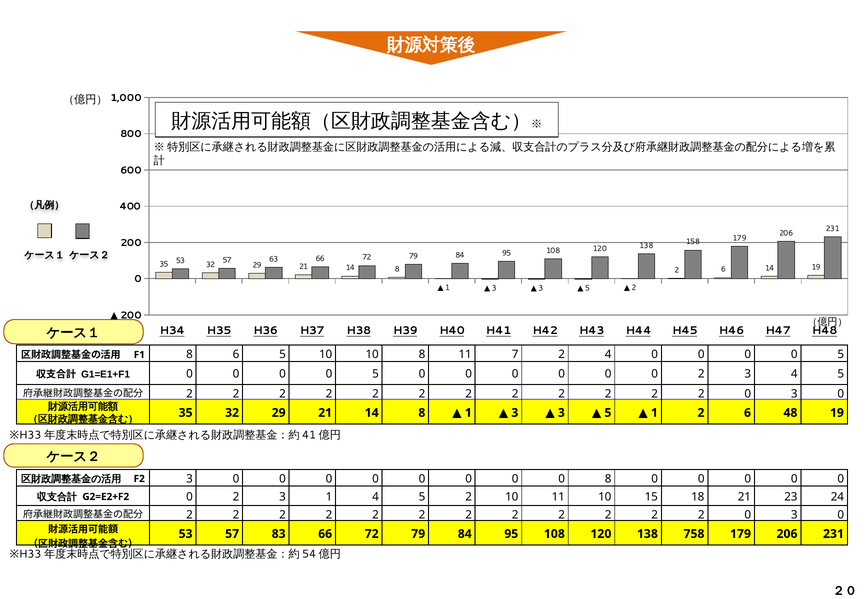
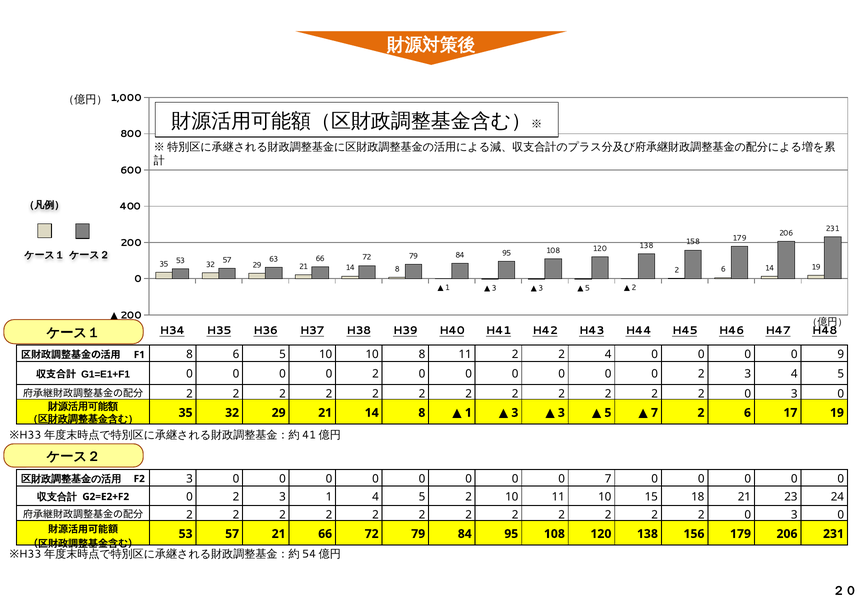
11 7: 7 -> 2
5 at (841, 354): 5 -> 9
5 at (376, 374): 5 -> 2
1 at (654, 413): 1 -> 7
48: 48 -> 17
0 8: 8 -> 7
57 83: 83 -> 21
758: 758 -> 156
